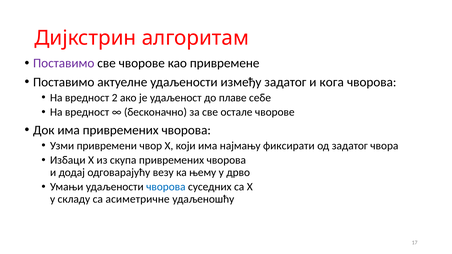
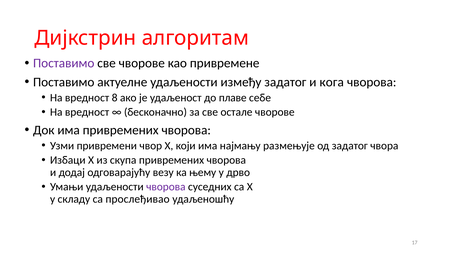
2: 2 -> 8
фиксирати: фиксирати -> размењује
чворова at (166, 187) colour: blue -> purple
асиметричне: асиметричне -> прослеђивао
